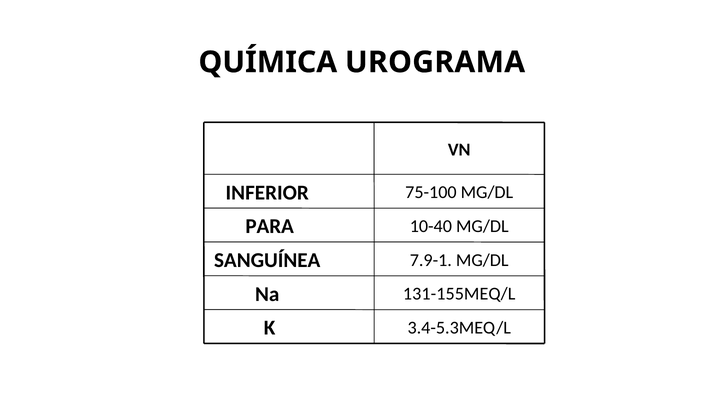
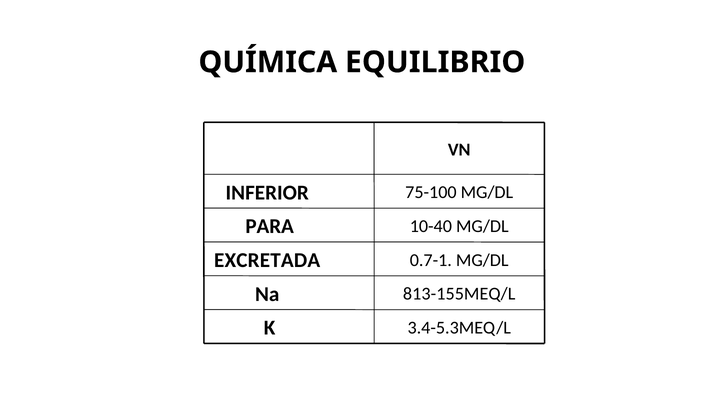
UROGRAMA: UROGRAMA -> EQUILIBRIO
SANGUÍNEA: SANGUÍNEA -> EXCRETADA
7.9-1: 7.9-1 -> 0.7-1
131-155MEQ/L: 131-155MEQ/L -> 813-155MEQ/L
